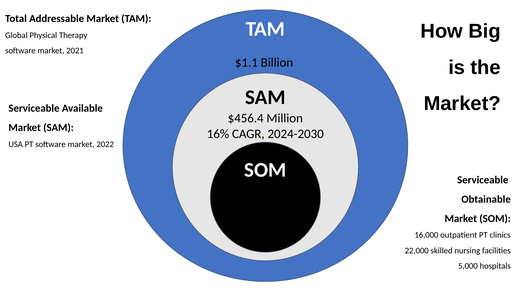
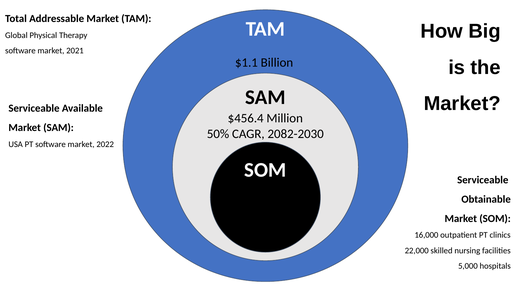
16%: 16% -> 50%
2024-2030: 2024-2030 -> 2082-2030
